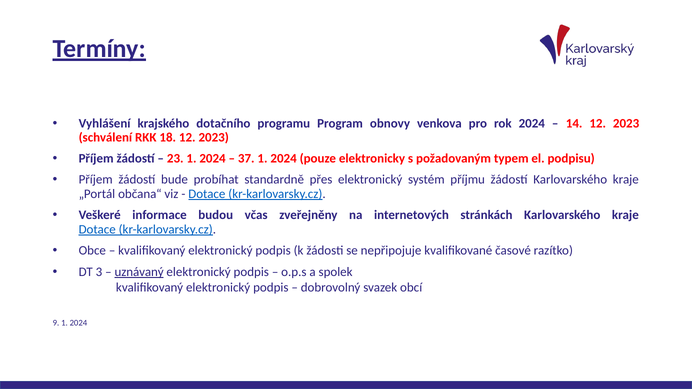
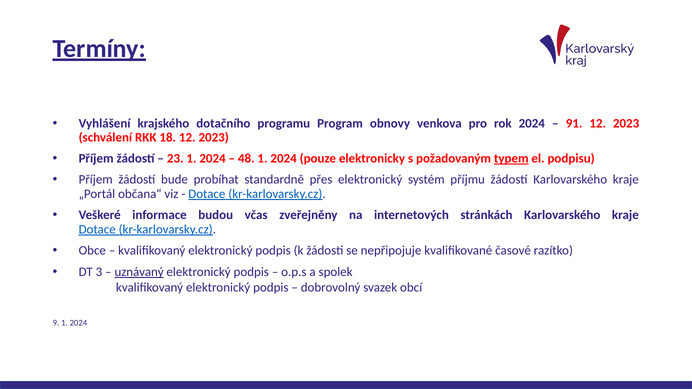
14: 14 -> 91
37: 37 -> 48
typem underline: none -> present
